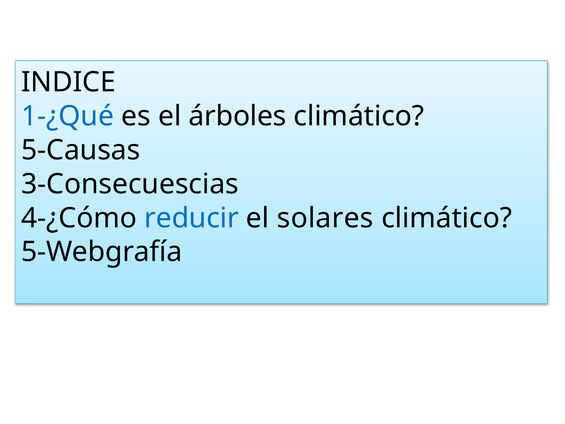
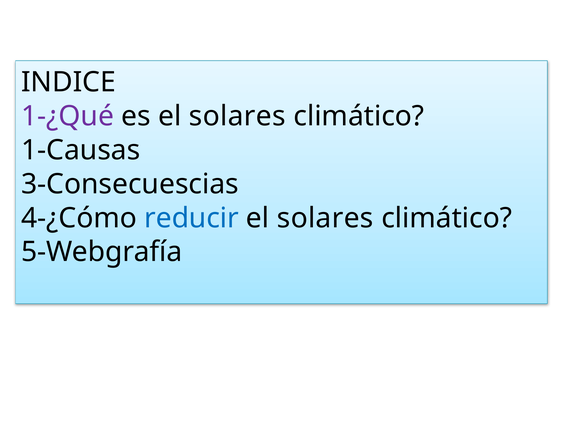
1-¿Qué colour: blue -> purple
es el árboles: árboles -> solares
5-Causas: 5-Causas -> 1-Causas
